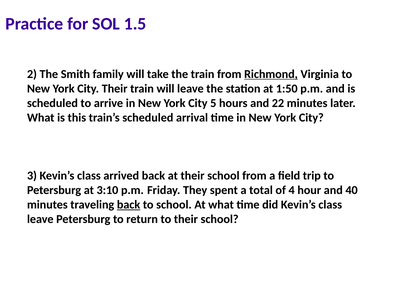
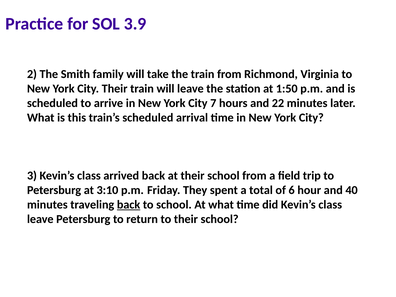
1.5: 1.5 -> 3.9
Richmond underline: present -> none
5: 5 -> 7
4: 4 -> 6
